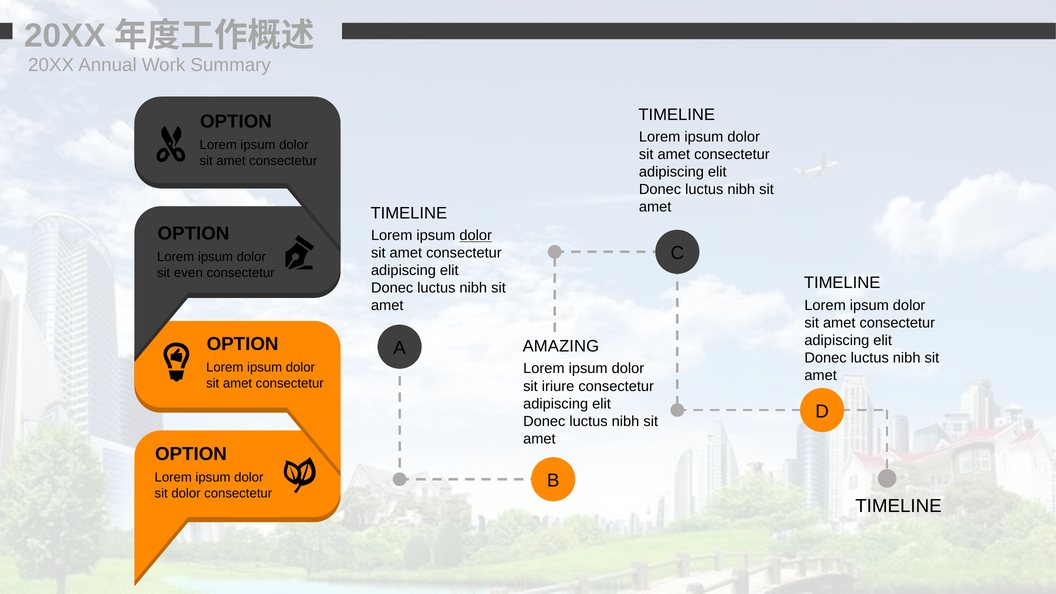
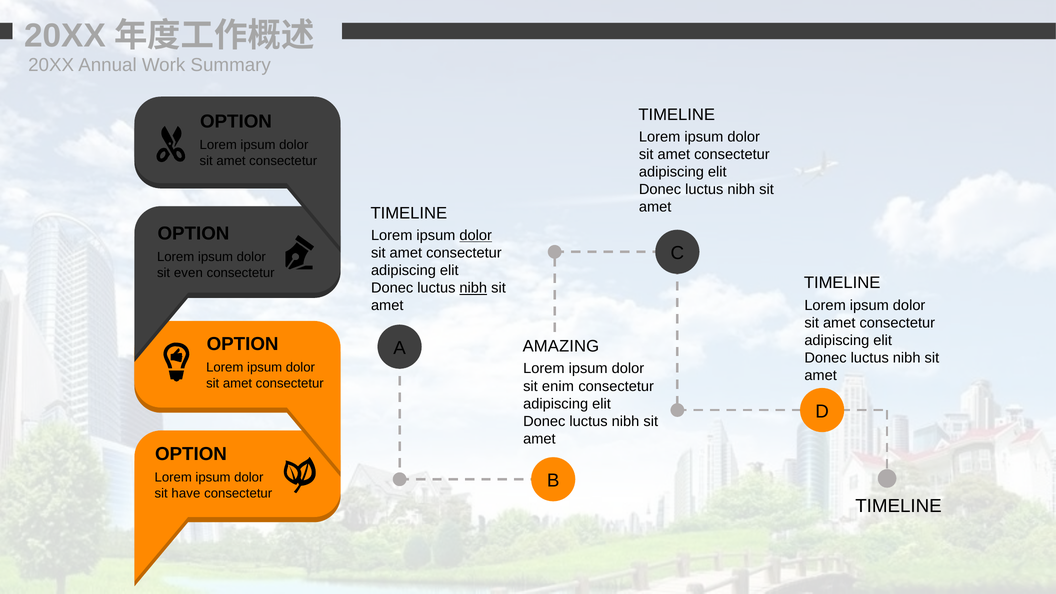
nibh at (473, 288) underline: none -> present
iriure: iriure -> enim
sit dolor: dolor -> have
